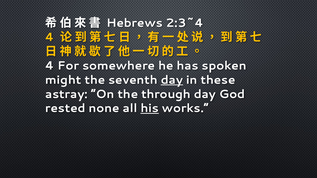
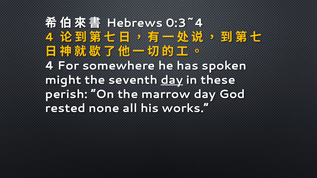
2:3~4: 2:3~4 -> 0:3~4
astray: astray -> perish
through: through -> marrow
his underline: present -> none
